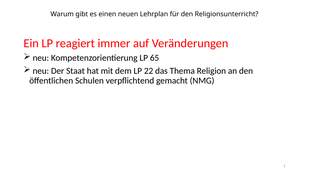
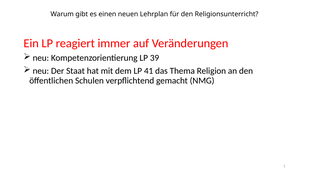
65: 65 -> 39
22: 22 -> 41
